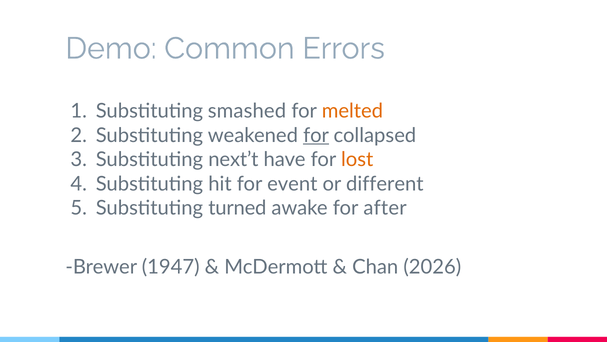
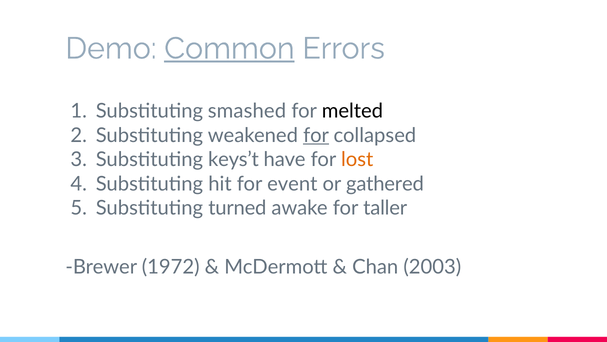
Common underline: none -> present
melted colour: orange -> black
next’t: next’t -> keys’t
different: different -> gathered
after: after -> taller
1947: 1947 -> 1972
2026: 2026 -> 2003
